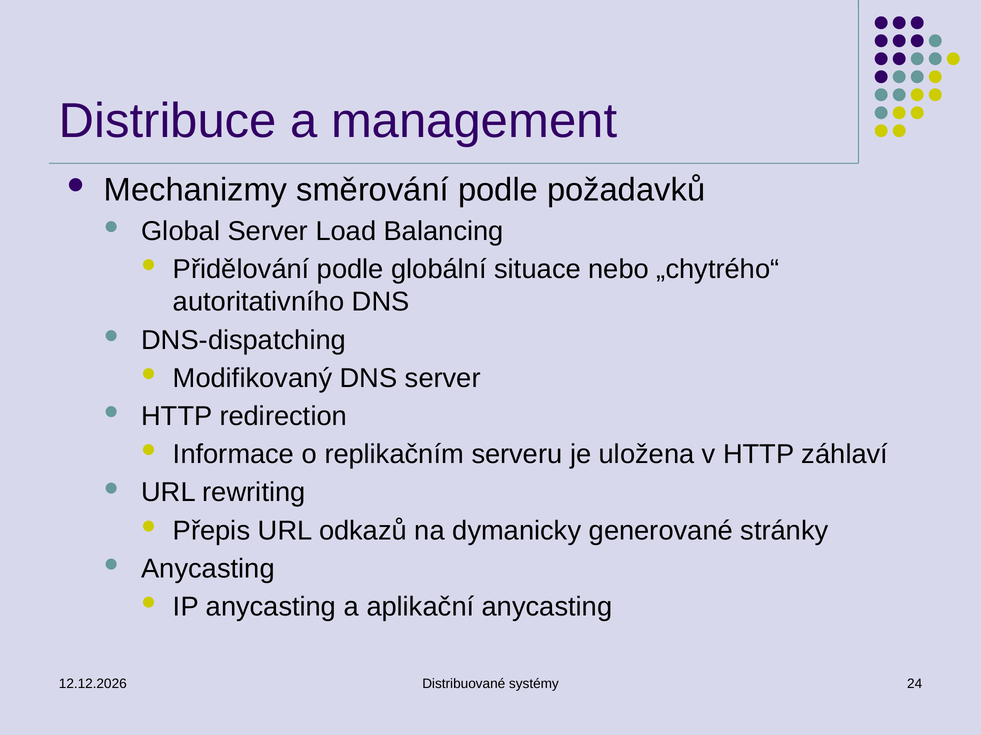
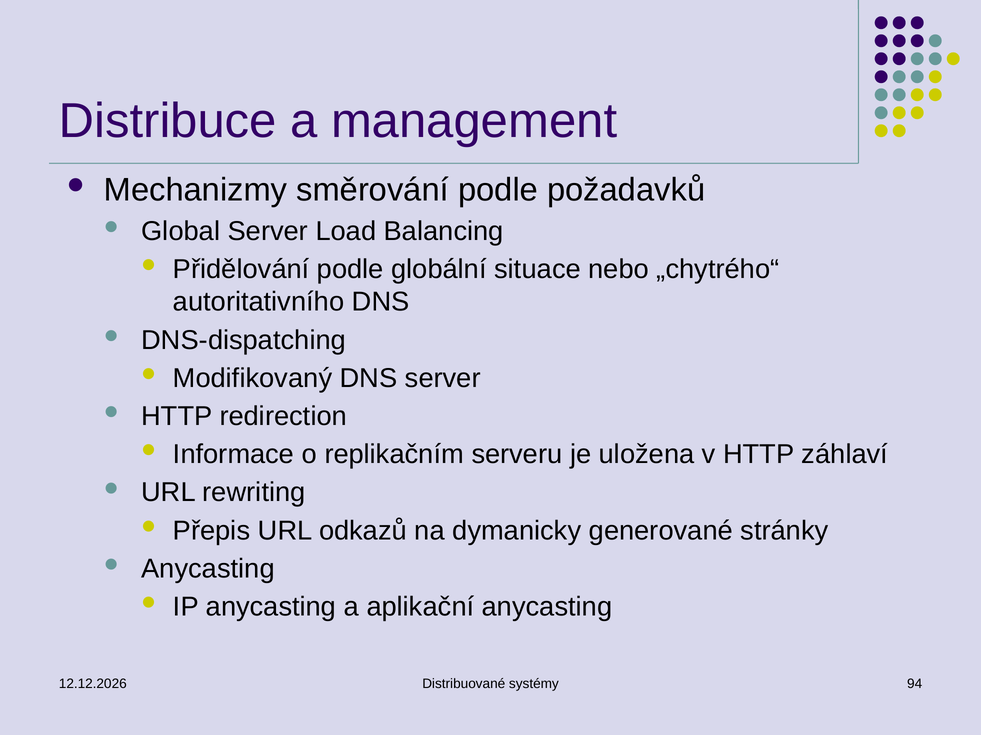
24: 24 -> 94
